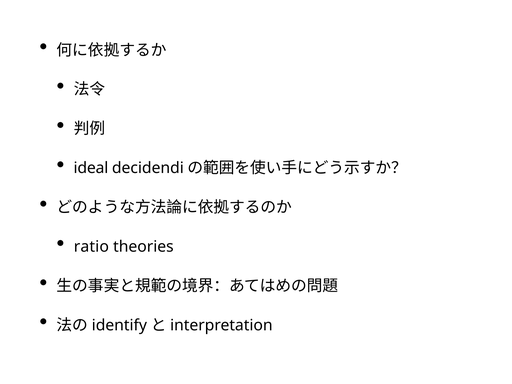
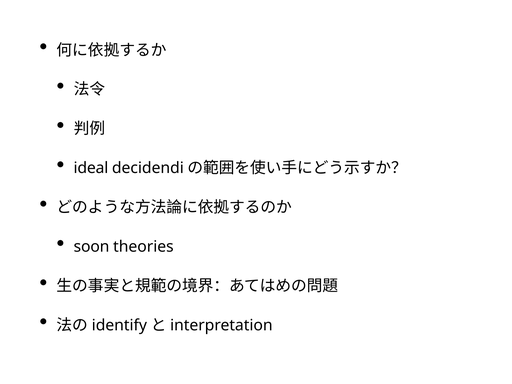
ratio: ratio -> soon
